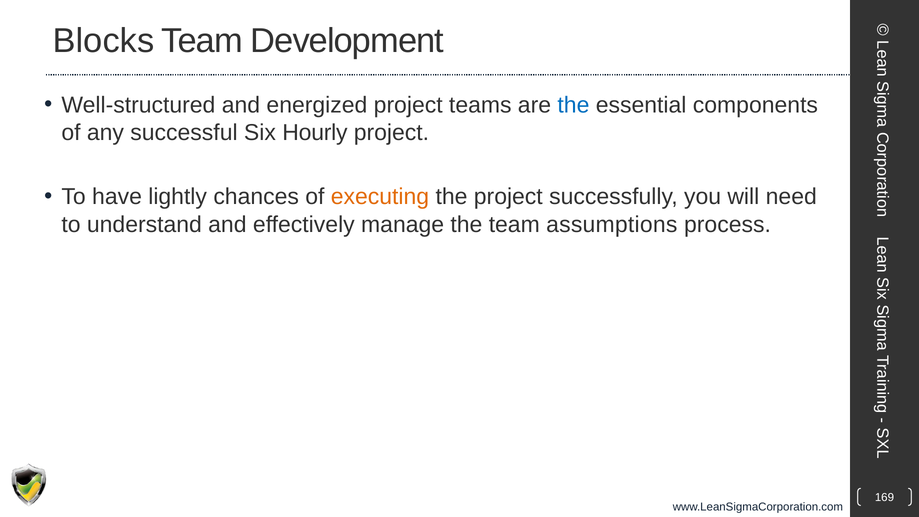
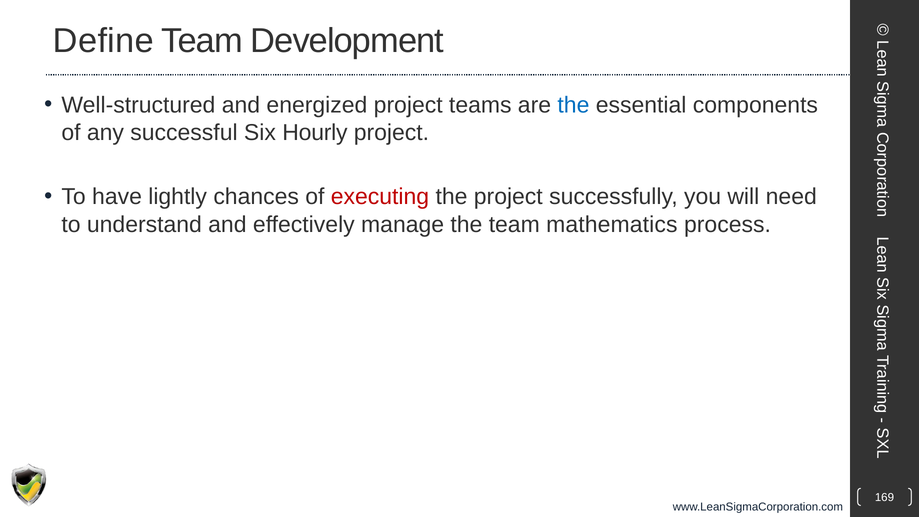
Blocks: Blocks -> Define
executing colour: orange -> red
assumptions: assumptions -> mathematics
